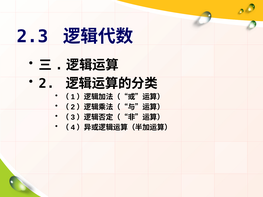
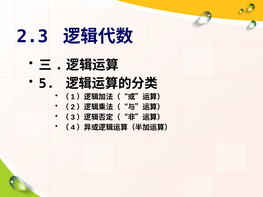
2: 2 -> 5
